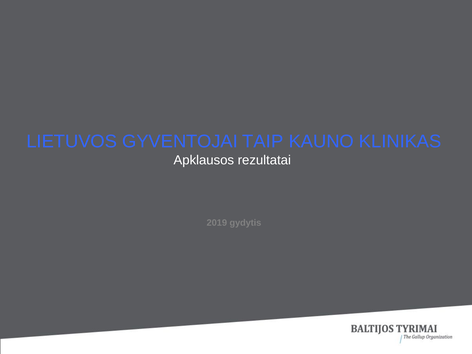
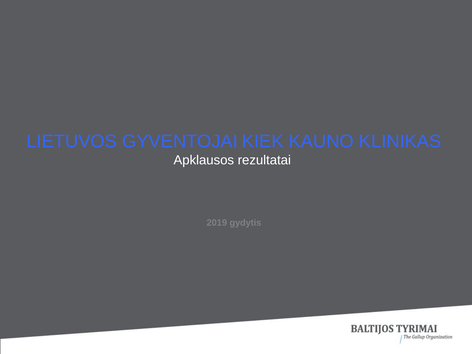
TAIP: TAIP -> KIEK
